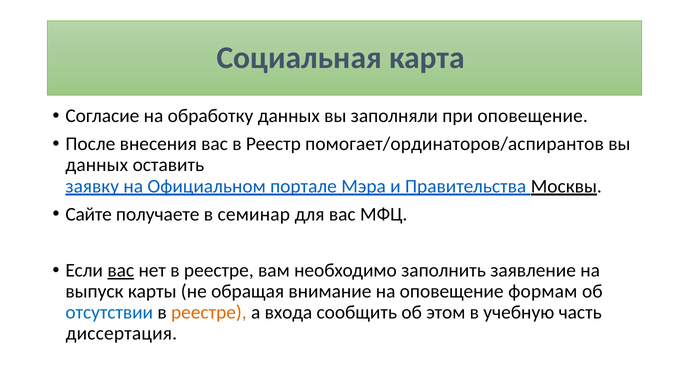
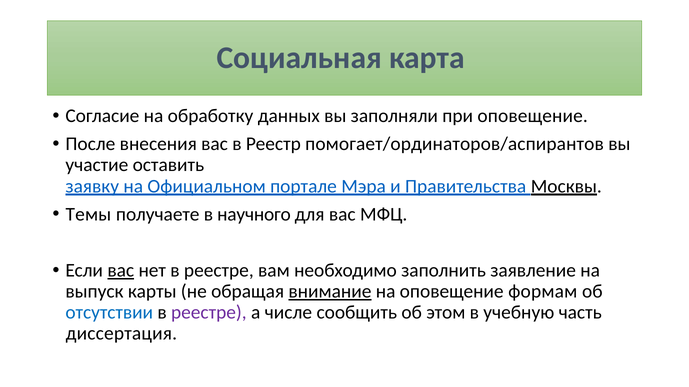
данных at (97, 165): данных -> участие
Сайте: Сайте -> Темы
семинар: семинар -> научного
внимание underline: none -> present
реестре at (209, 313) colour: orange -> purple
входа: входа -> числе
